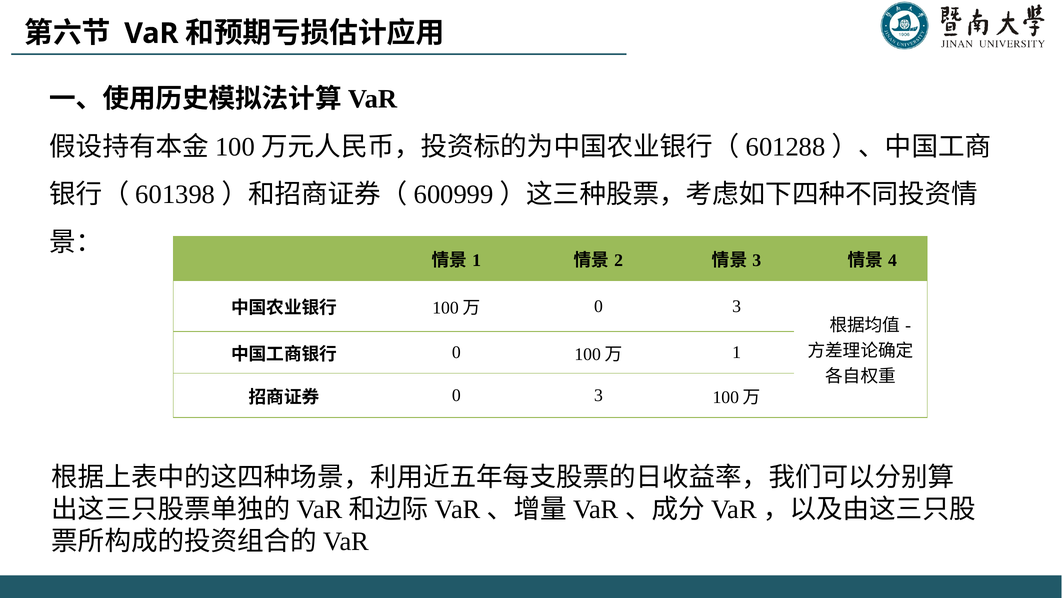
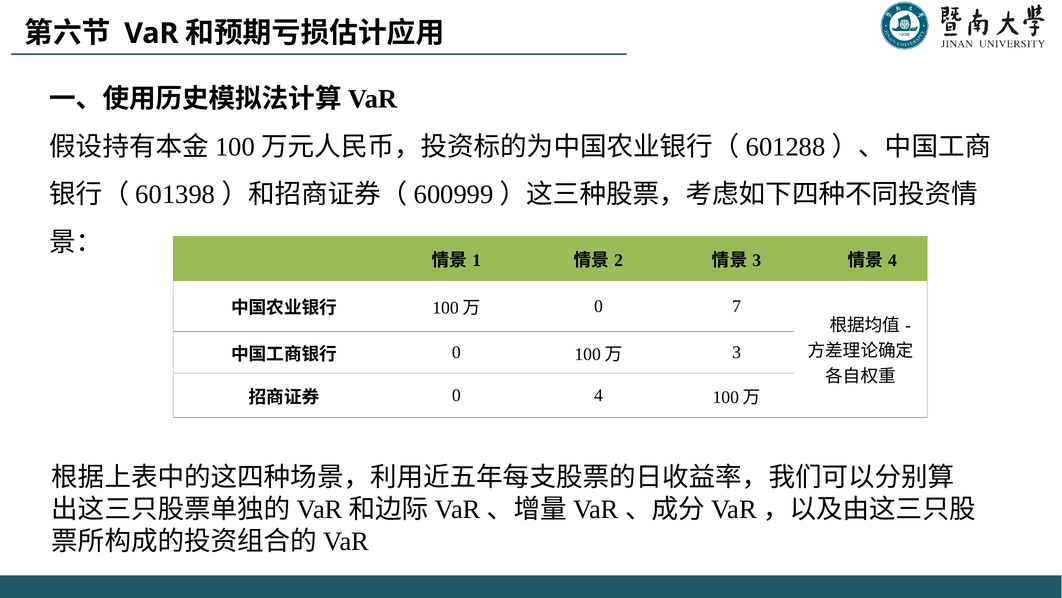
3 at (737, 306): 3 -> 7
1 at (737, 352): 1 -> 3
3 at (598, 395): 3 -> 4
